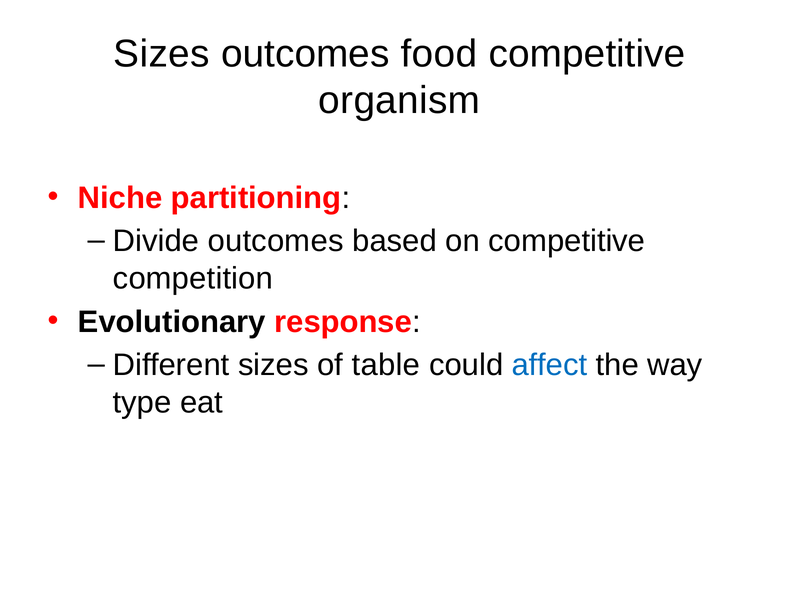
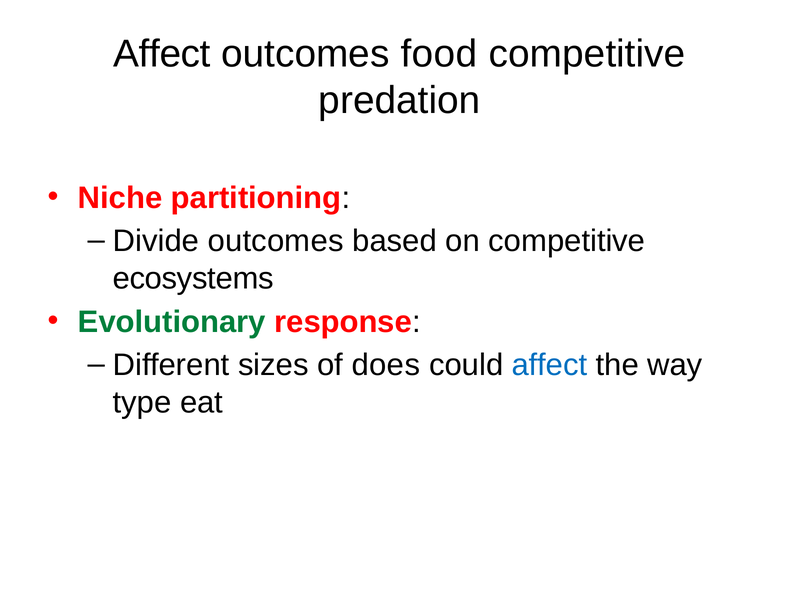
Sizes at (162, 54): Sizes -> Affect
organism: organism -> predation
competition: competition -> ecosystems
Evolutionary colour: black -> green
table: table -> does
